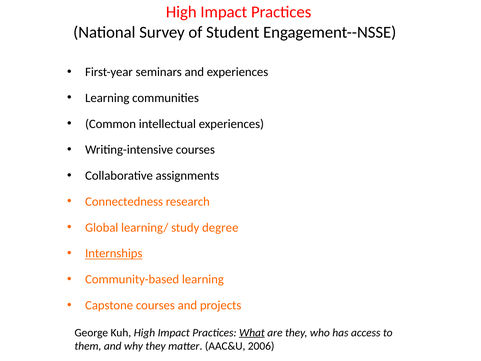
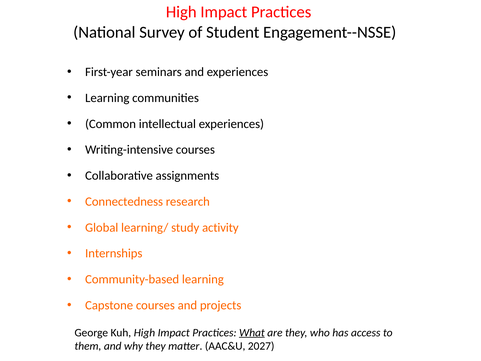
degree: degree -> activity
Internships underline: present -> none
2006: 2006 -> 2027
